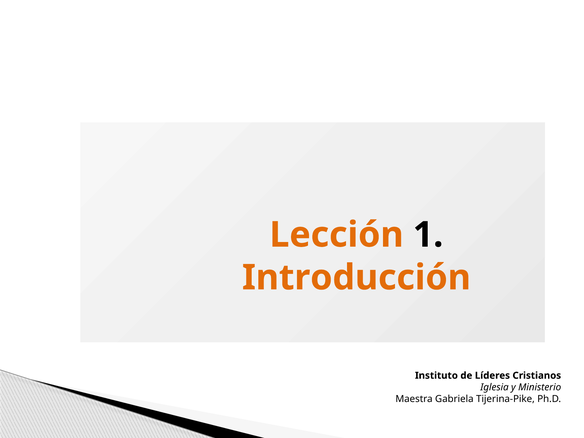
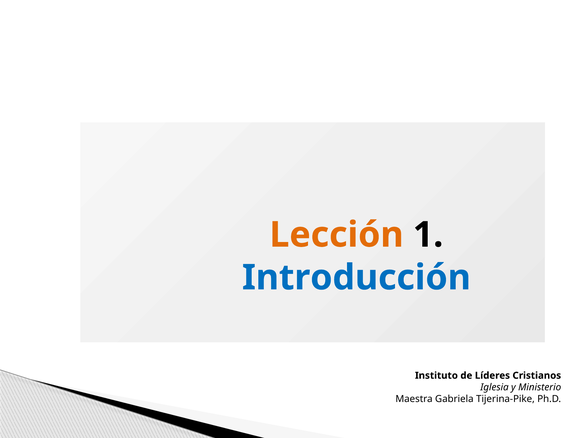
Introducción colour: orange -> blue
